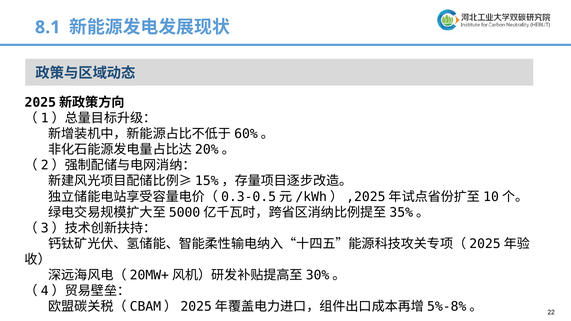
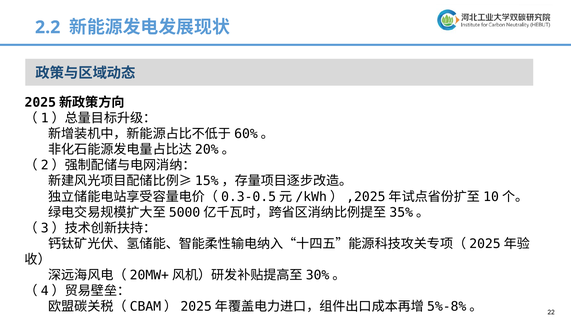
8.1: 8.1 -> 2.2
